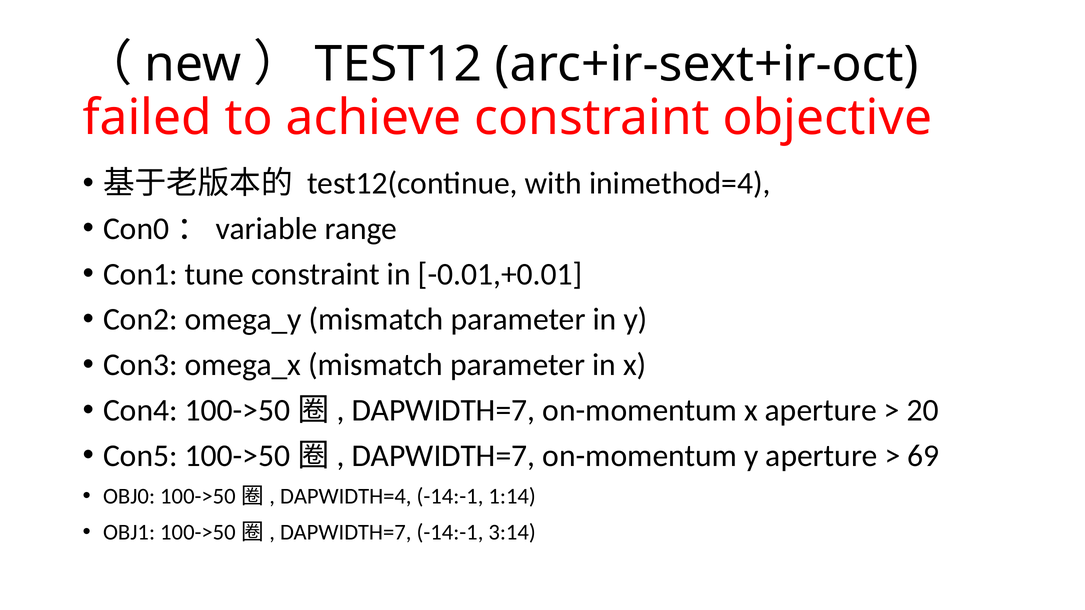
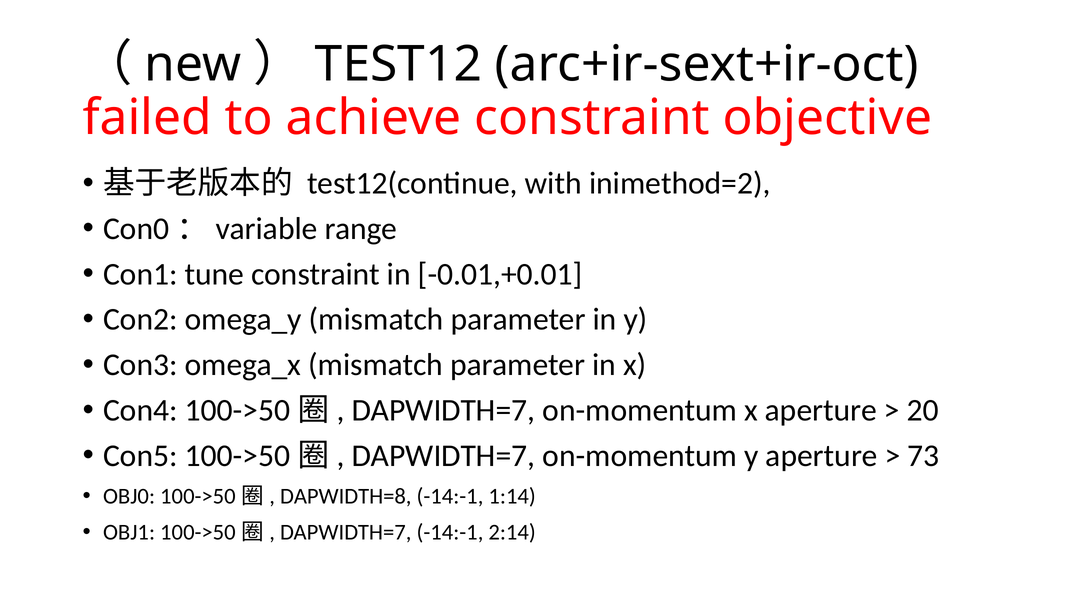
inimethod=4: inimethod=4 -> inimethod=2
69: 69 -> 73
DAPWIDTH=4: DAPWIDTH=4 -> DAPWIDTH=8
3:14: 3:14 -> 2:14
